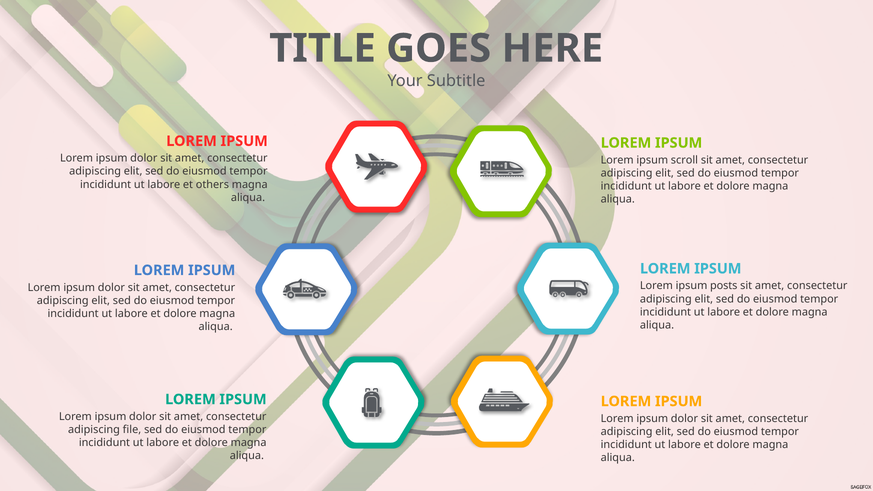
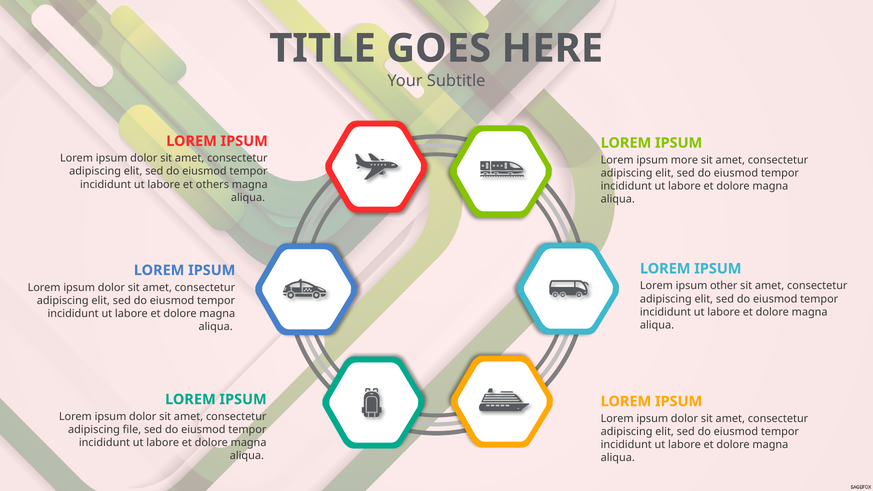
scroll: scroll -> more
posts: posts -> other
